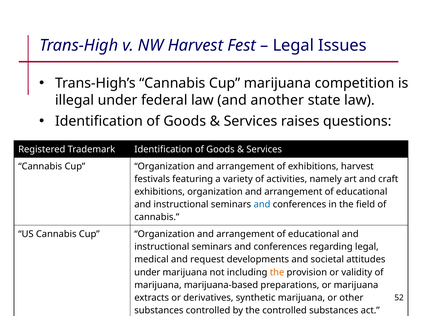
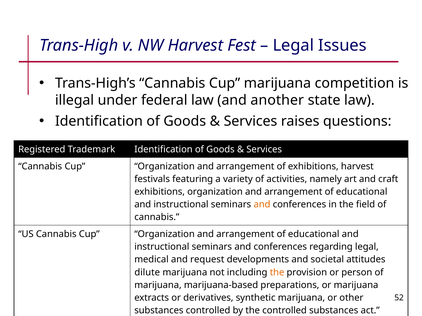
and at (262, 205) colour: blue -> orange
under at (147, 273): under -> dilute
validity: validity -> person
